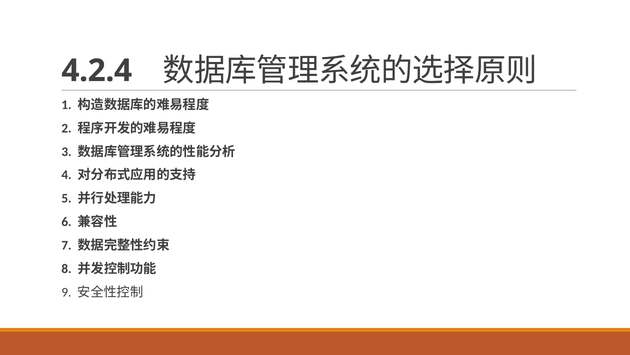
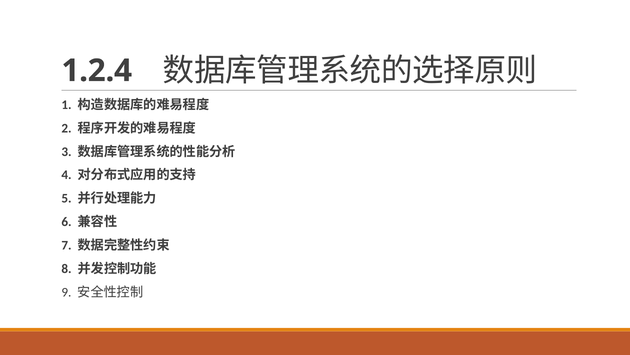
4.2.4: 4.2.4 -> 1.2.4
